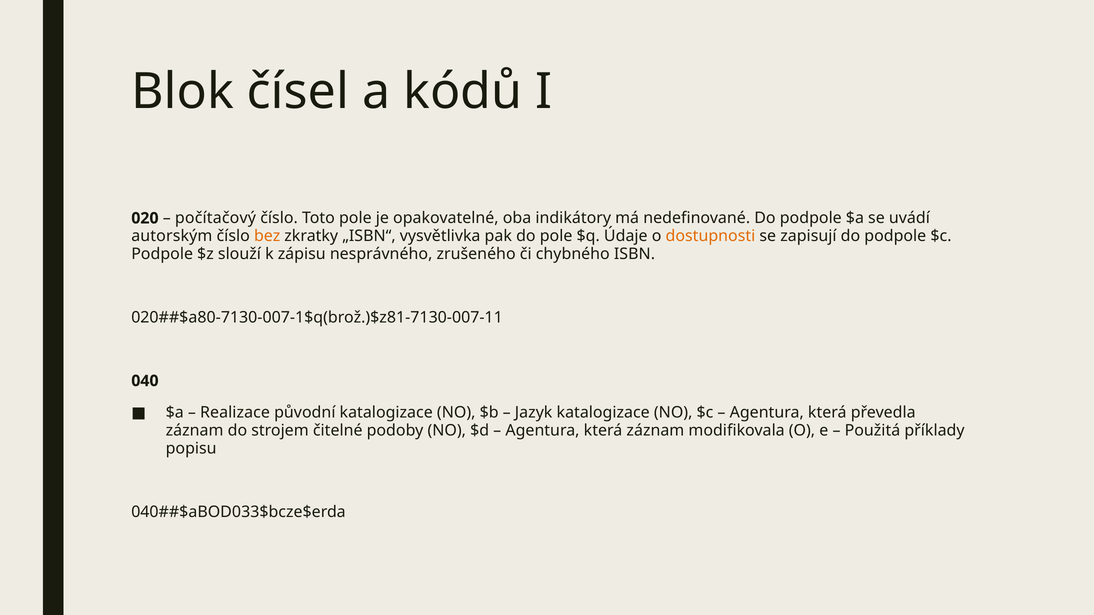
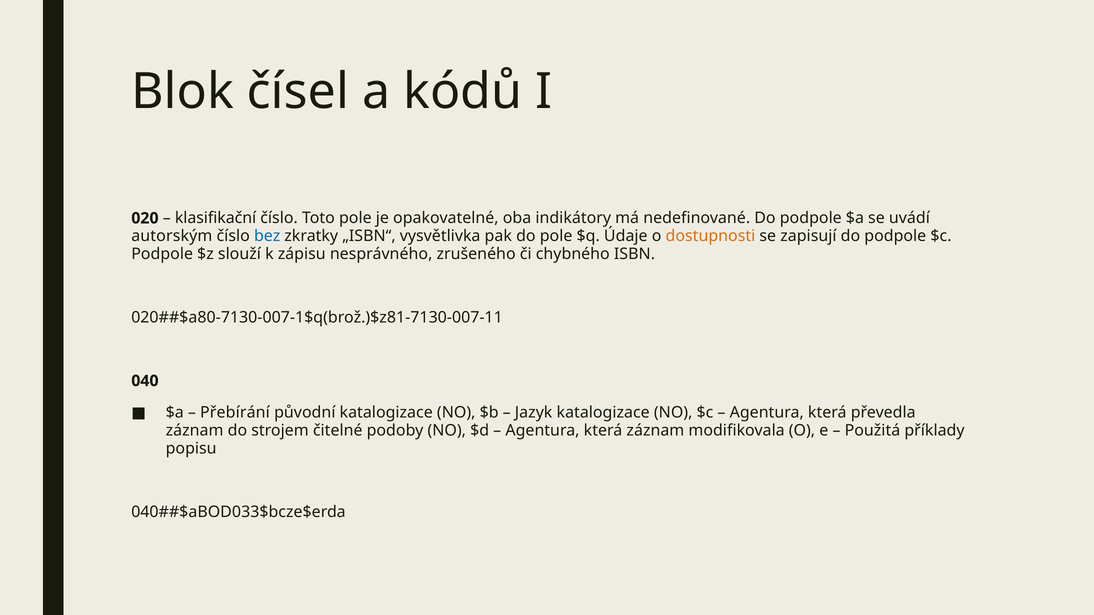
počítačový: počítačový -> klasifikační
bez colour: orange -> blue
Realizace: Realizace -> Přebírání
